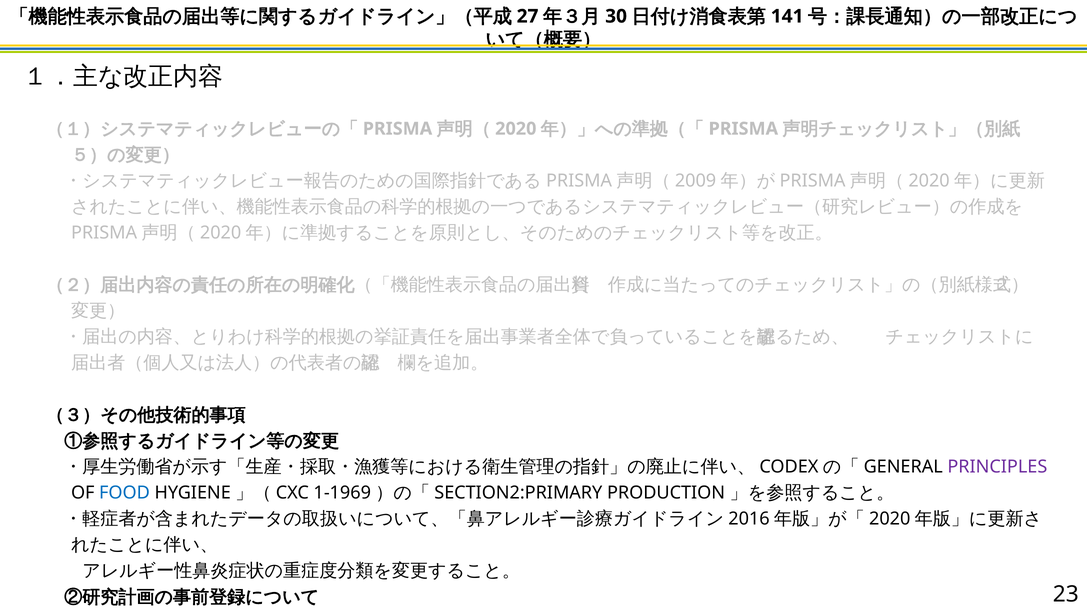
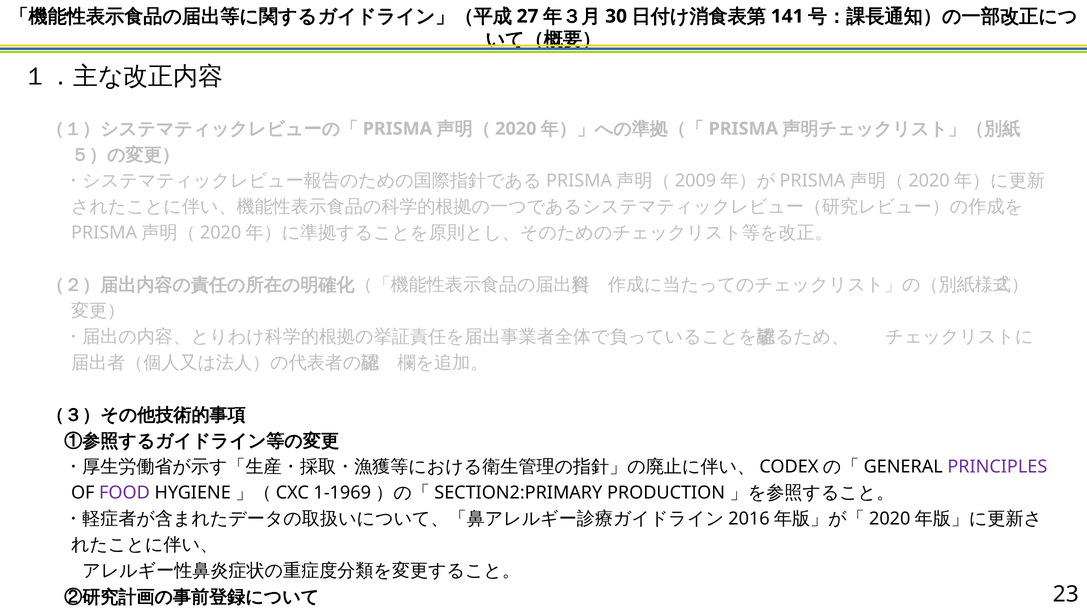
FOOD colour: blue -> purple
